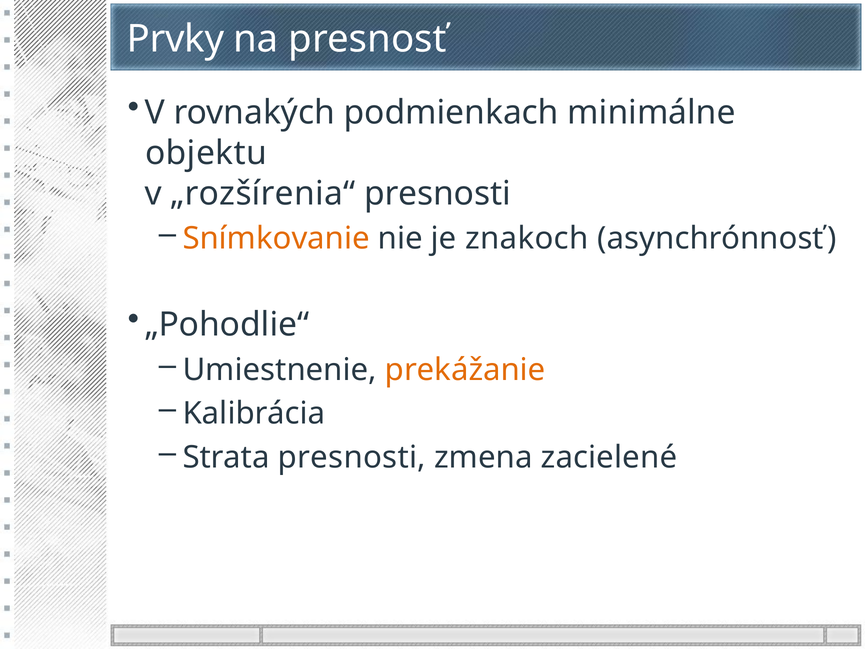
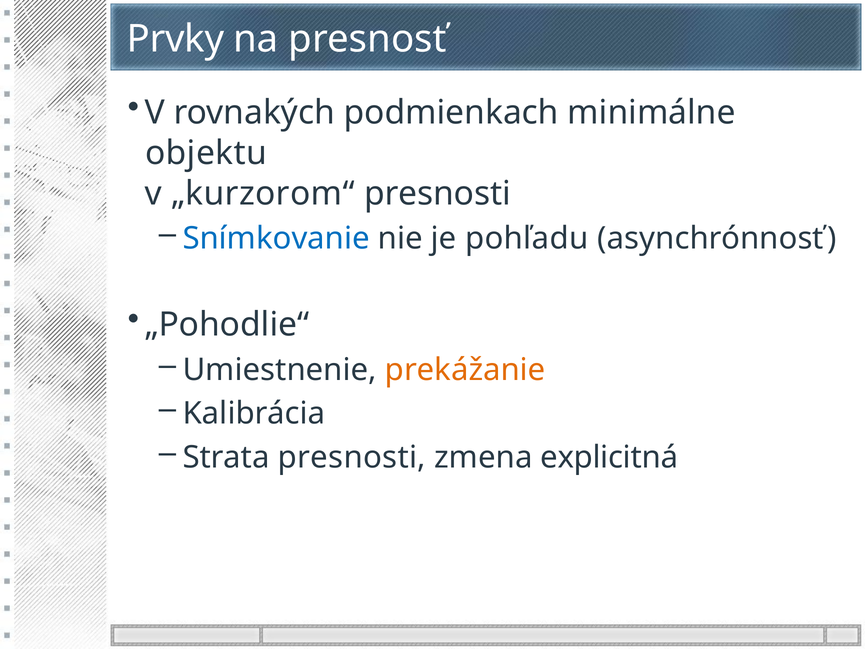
„rozšírenia“: „rozšírenia“ -> „kurzorom“
Snímkovanie colour: orange -> blue
znakoch: znakoch -> pohľadu
zacielené: zacielené -> explicitná
